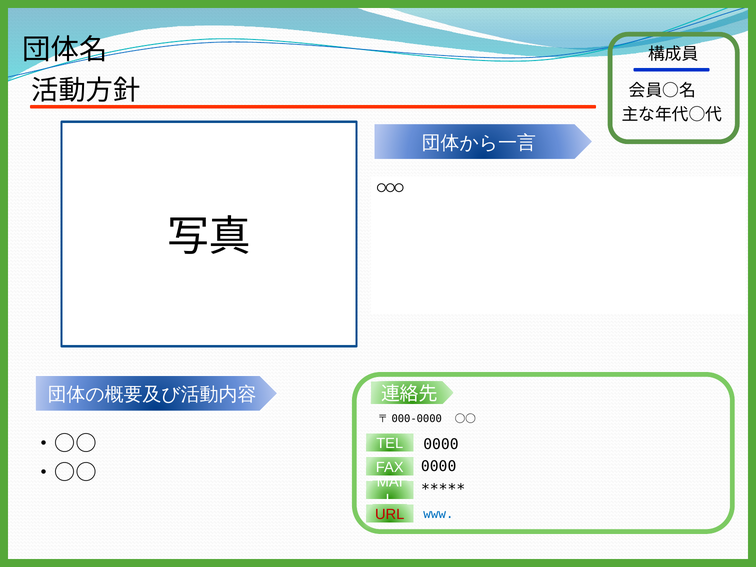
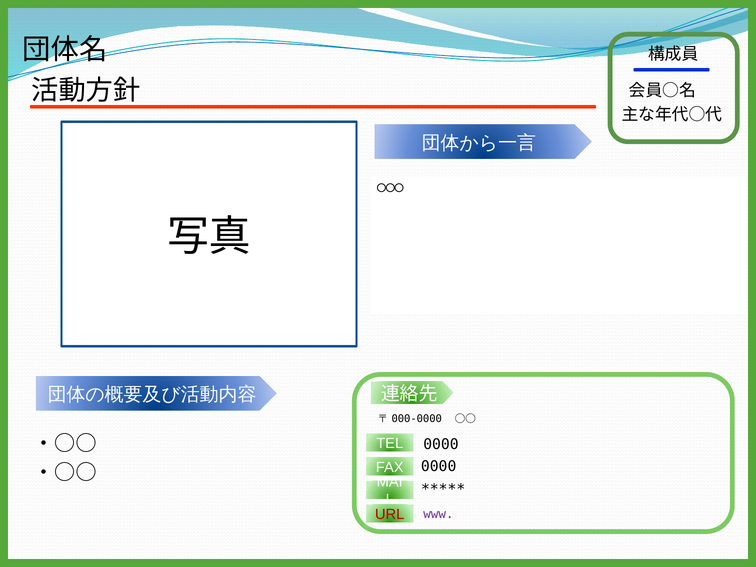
www colour: blue -> purple
